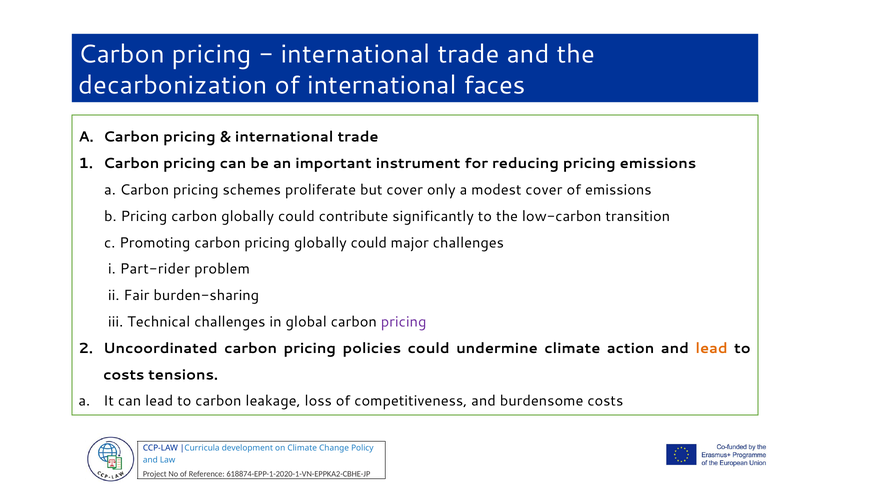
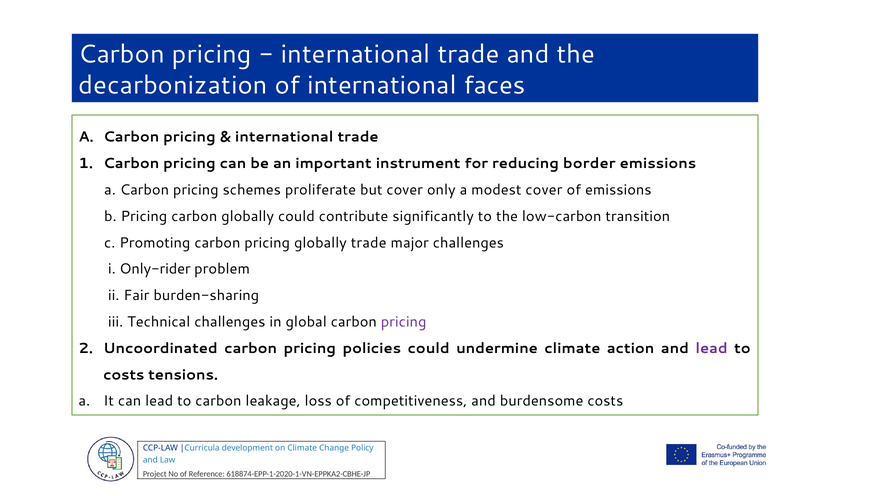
reducing pricing: pricing -> border
pricing globally could: could -> trade
Part-rider: Part-rider -> Only-rider
lead at (712, 348) colour: orange -> purple
